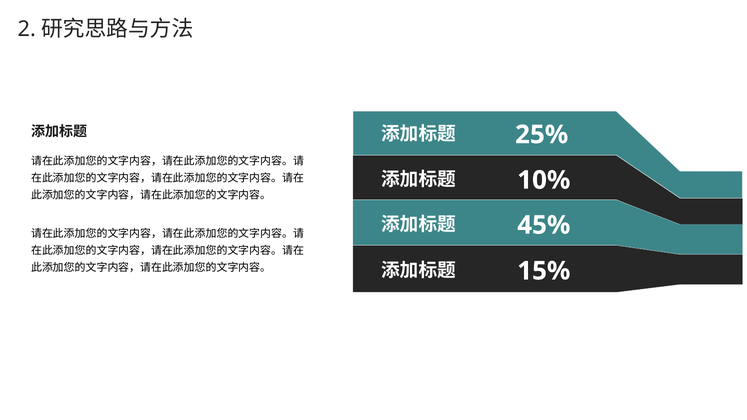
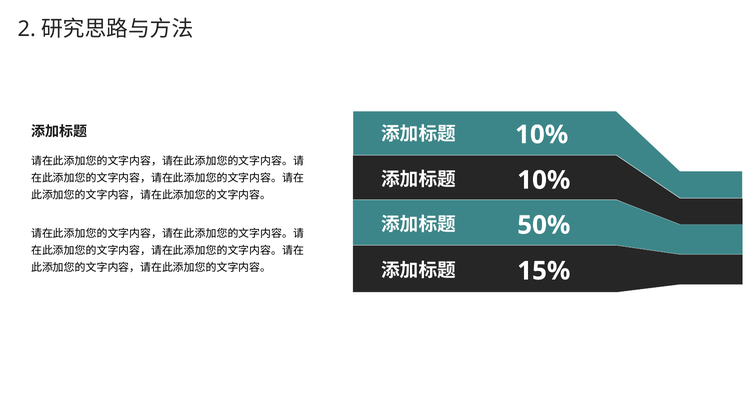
25% at (542, 135): 25% -> 10%
45%: 45% -> 50%
